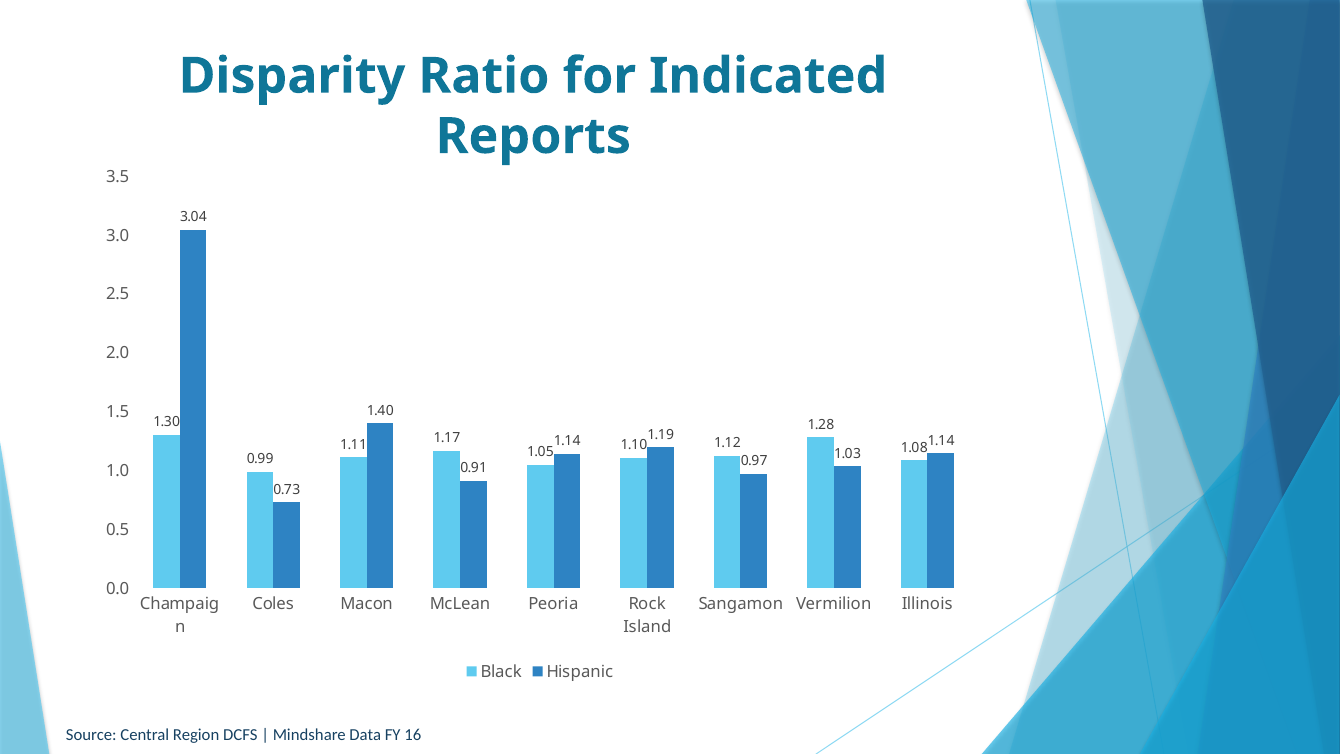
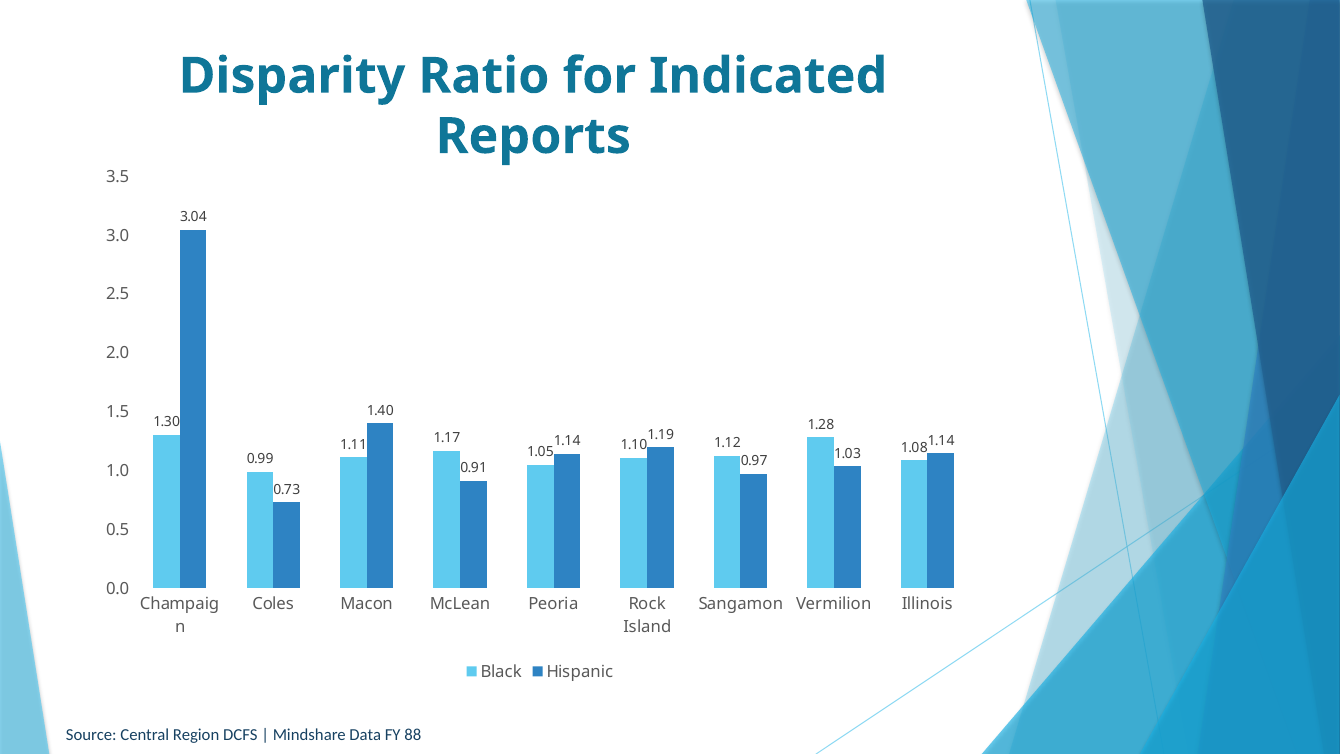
16: 16 -> 88
